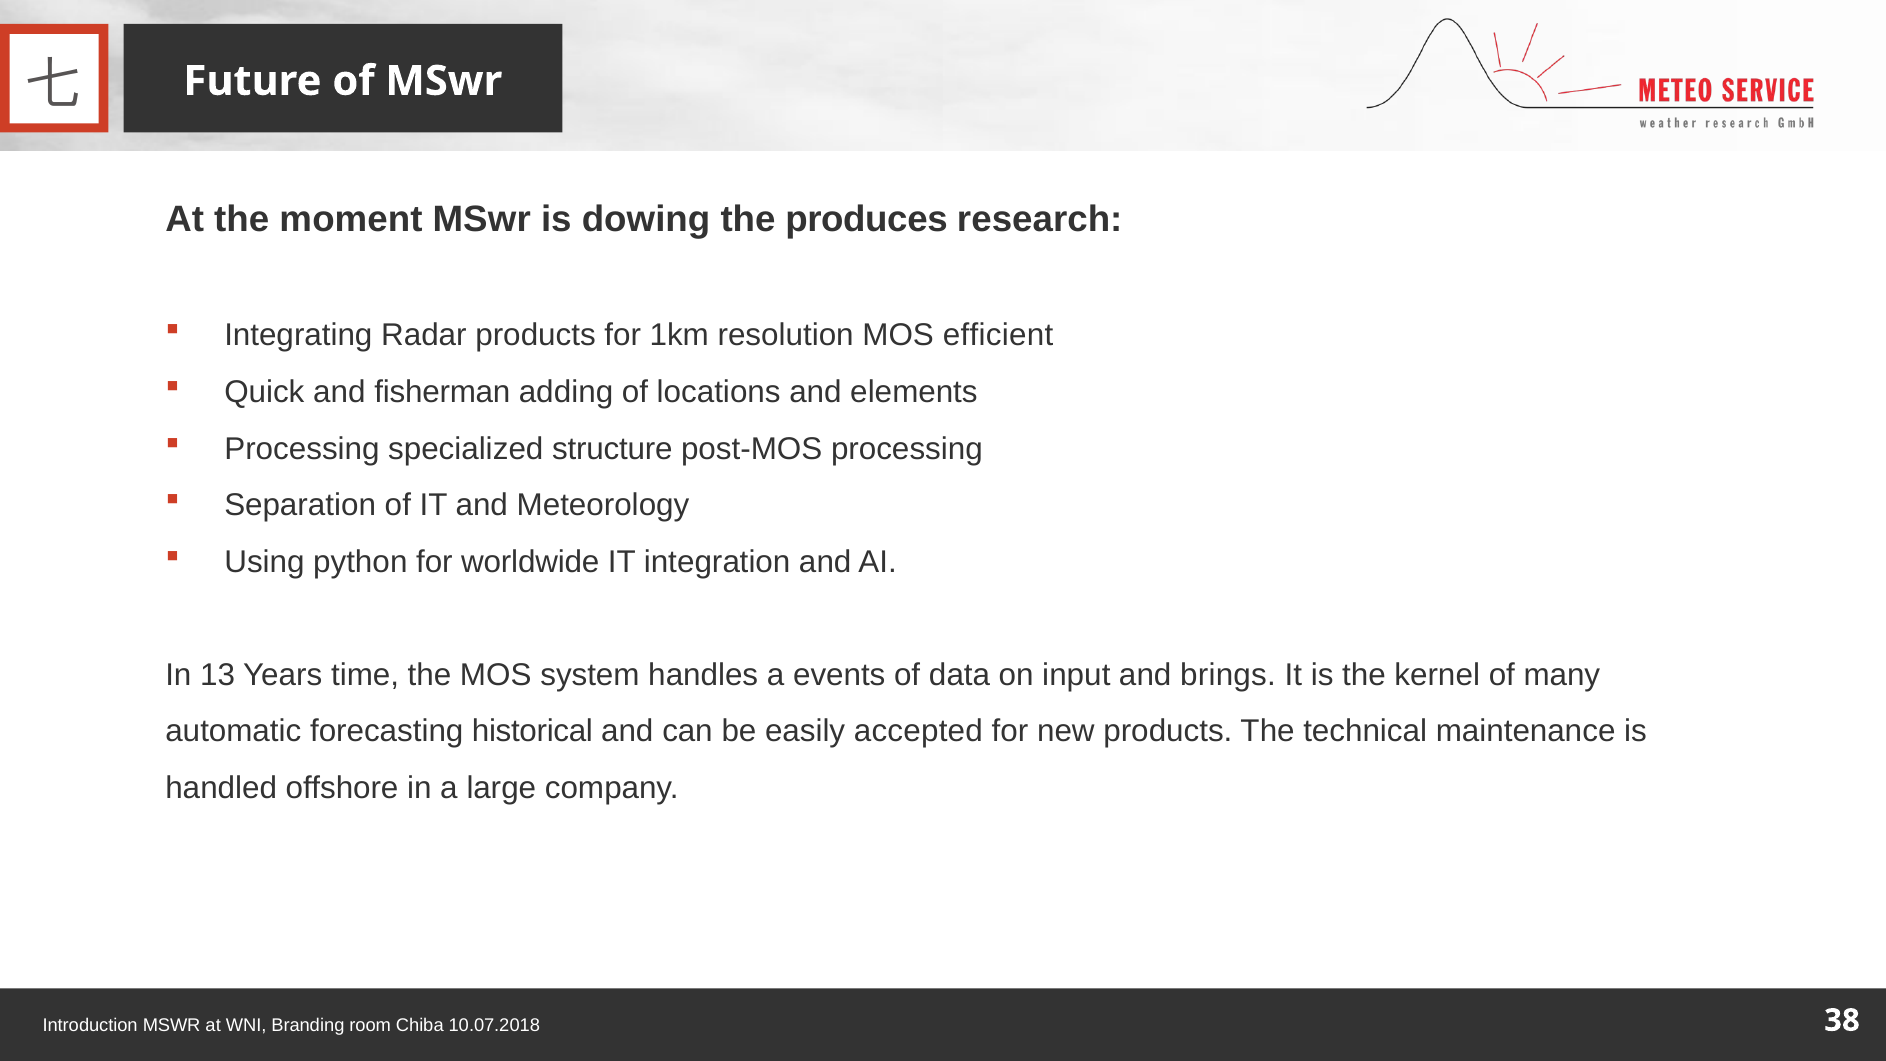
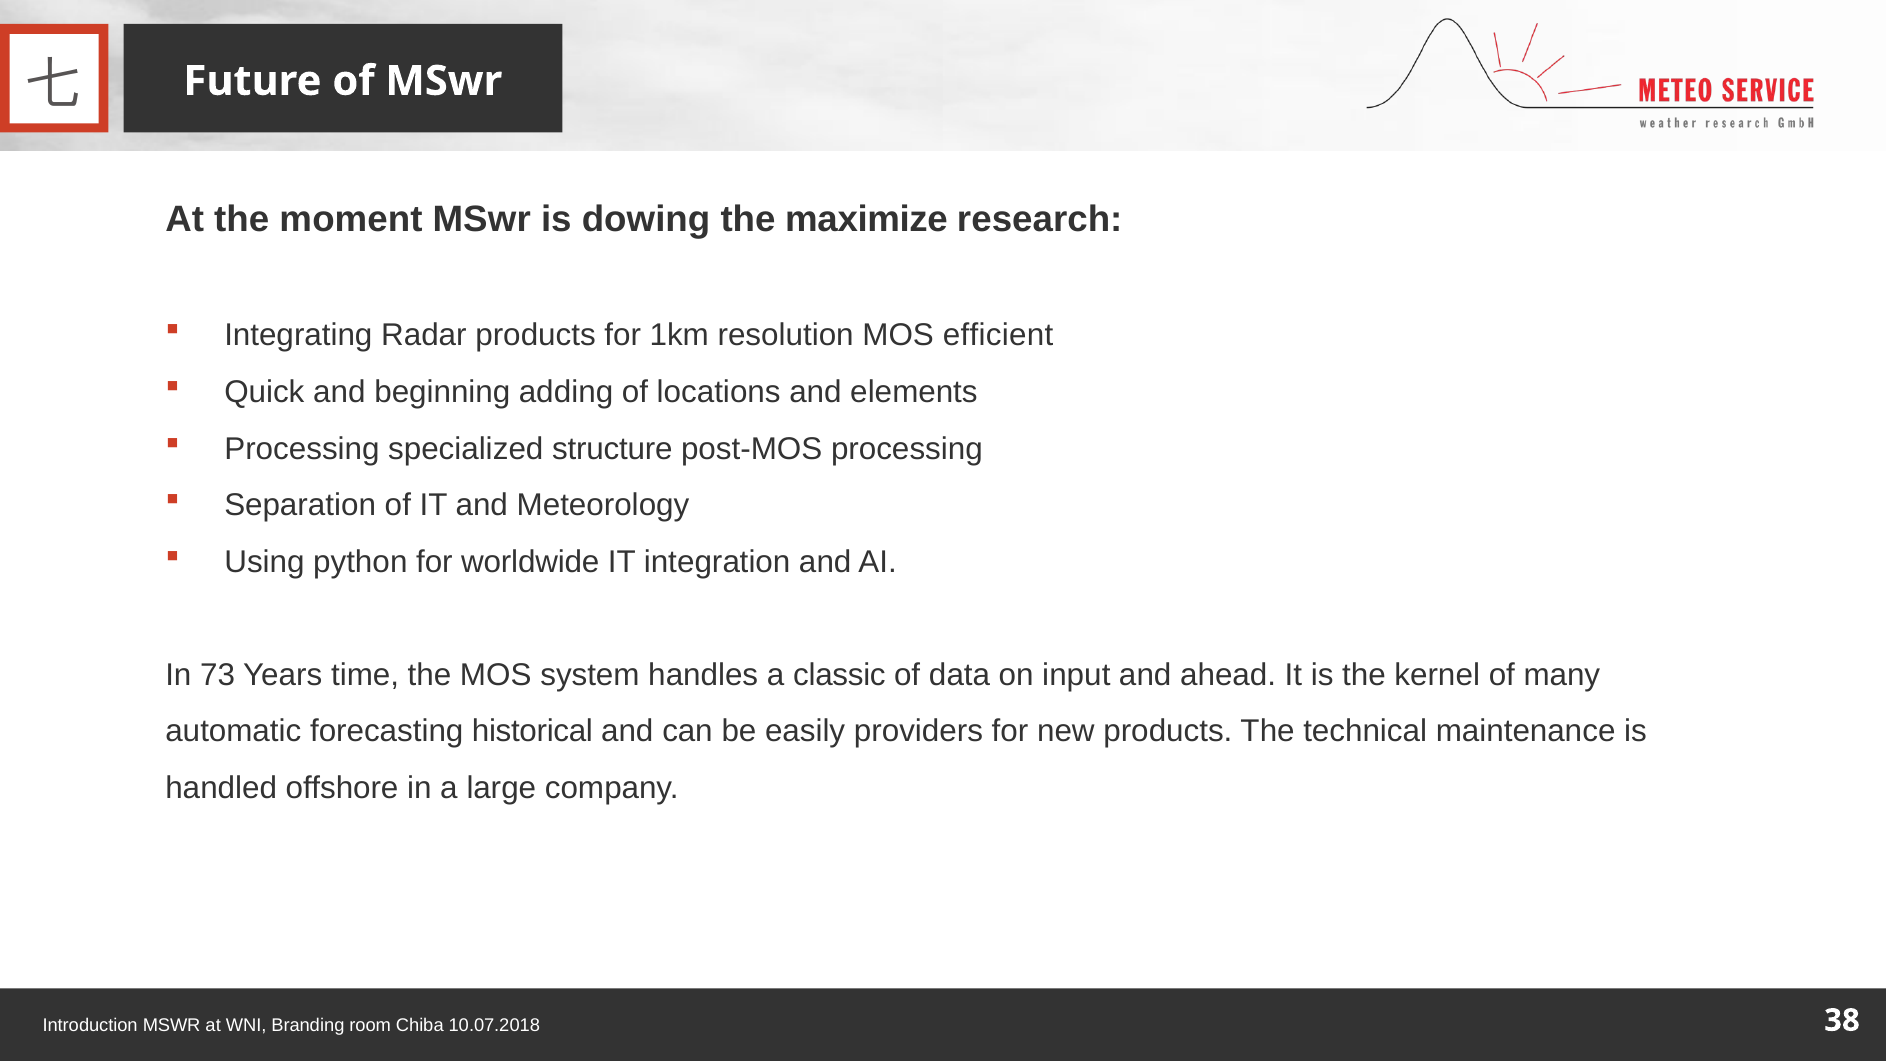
produces: produces -> maximize
fisherman: fisherman -> beginning
13: 13 -> 73
events: events -> classic
brings: brings -> ahead
accepted: accepted -> providers
